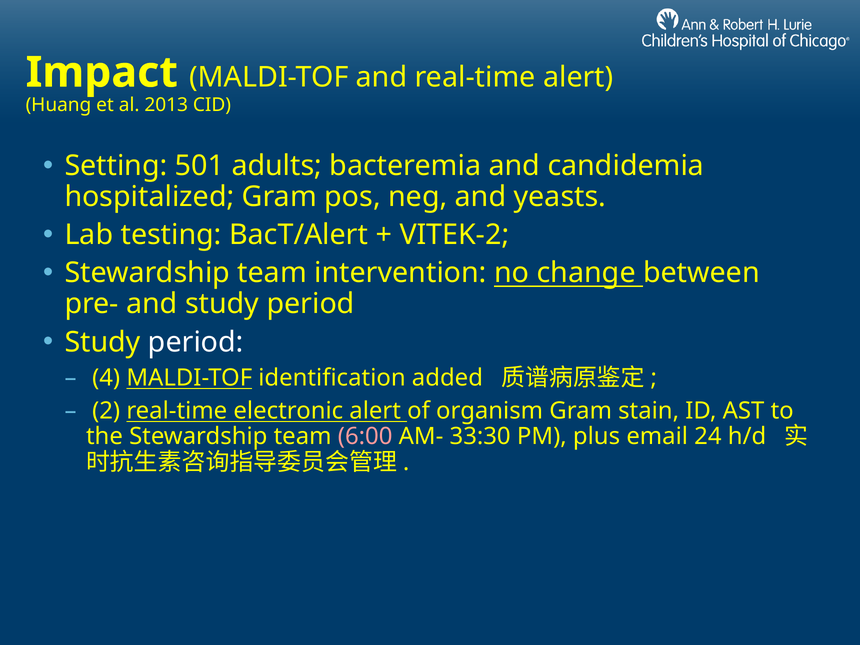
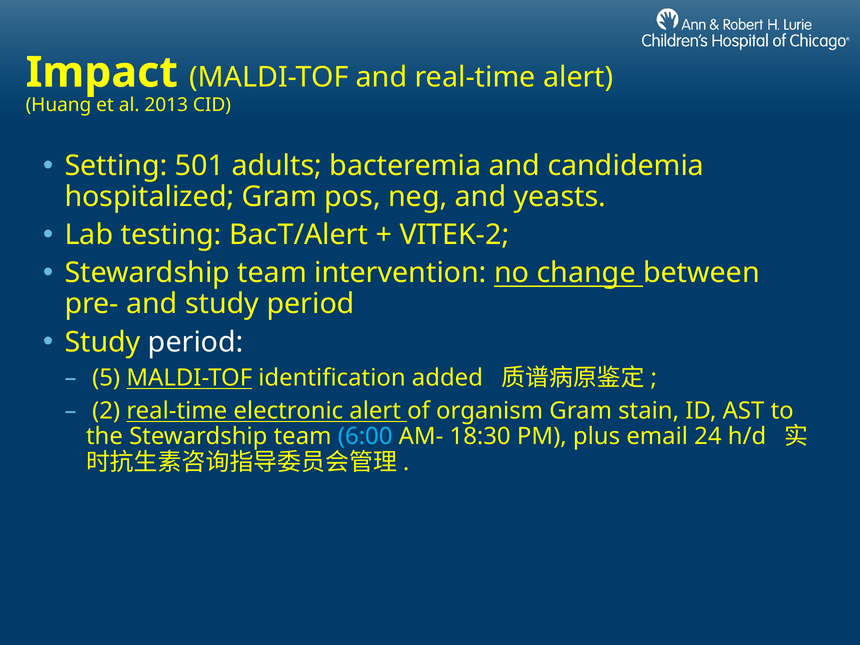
4: 4 -> 5
6:00 colour: pink -> light blue
33:30: 33:30 -> 18:30
